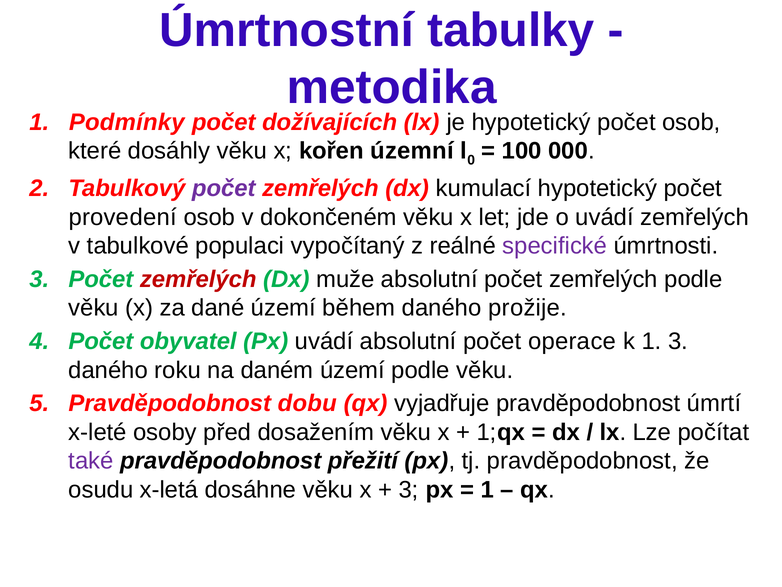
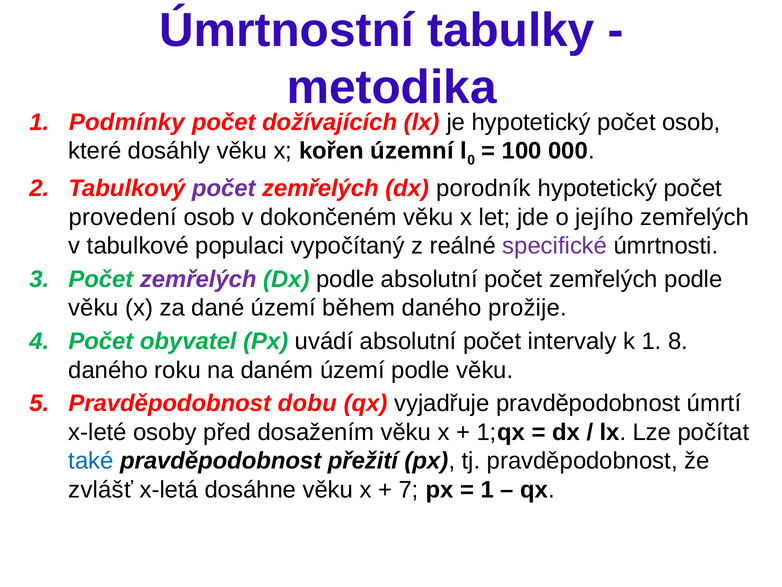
kumulací: kumulací -> porodník
o uvádí: uvádí -> jejího
zemřelých at (198, 279) colour: red -> purple
Dx muže: muže -> podle
operace: operace -> intervaly
1 3: 3 -> 8
také colour: purple -> blue
osudu: osudu -> zvlášť
3 at (409, 489): 3 -> 7
